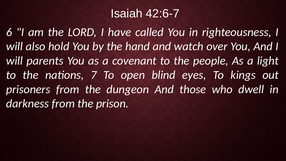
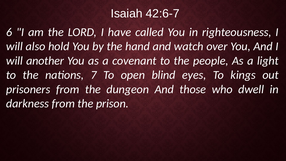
parents: parents -> another
